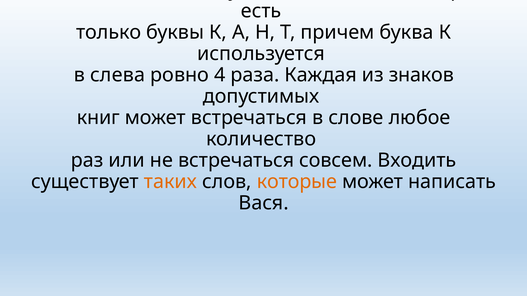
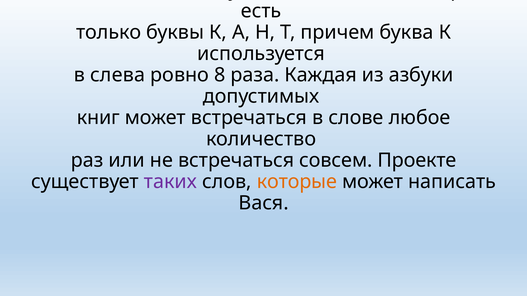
4: 4 -> 8
знаков: знаков -> азбуки
Входить: Входить -> Проекте
таких colour: orange -> purple
